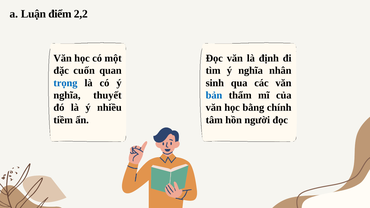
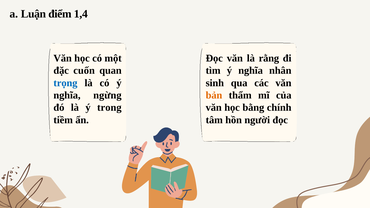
2,2: 2,2 -> 1,4
định: định -> rằng
thuyết: thuyết -> ngừng
bản colour: blue -> orange
nhiều: nhiều -> trong
